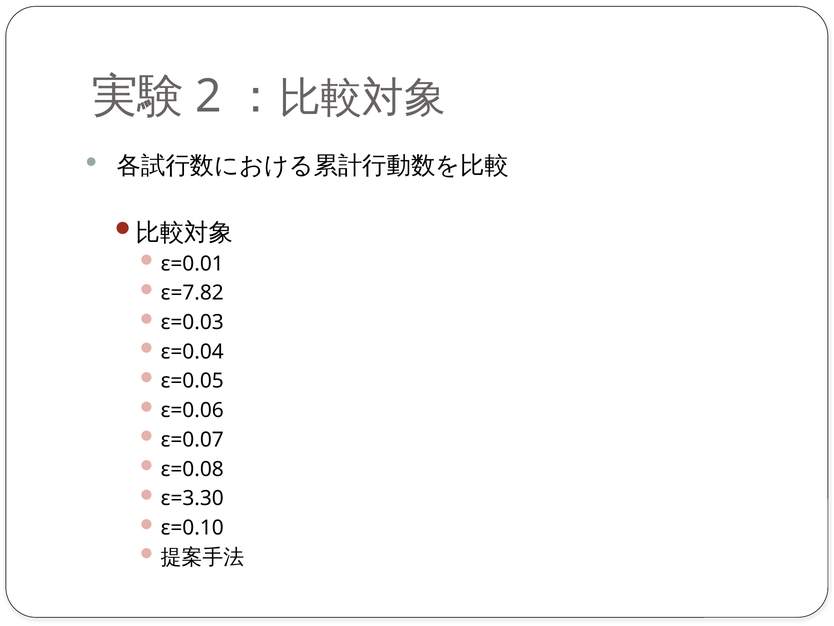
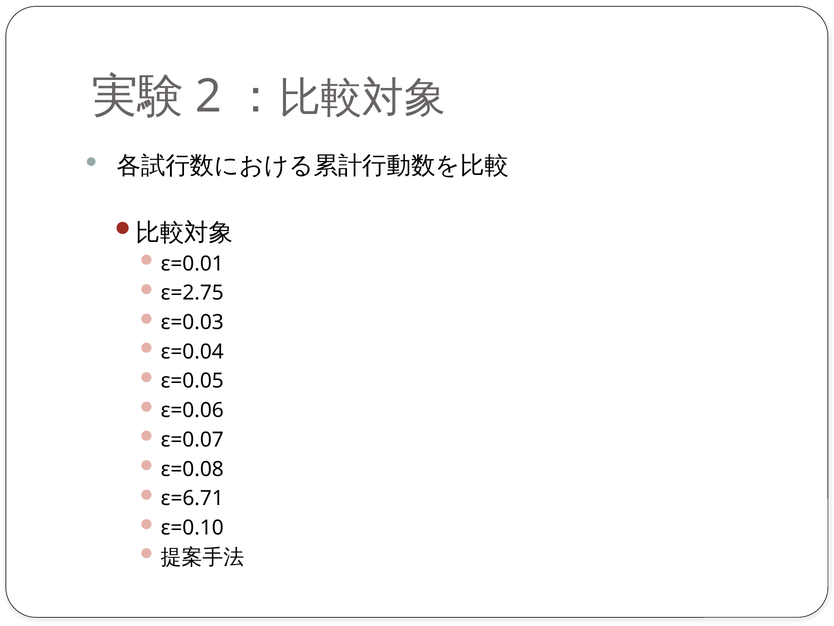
ε=7.82: ε=7.82 -> ε=2.75
ε=3.30: ε=3.30 -> ε=6.71
